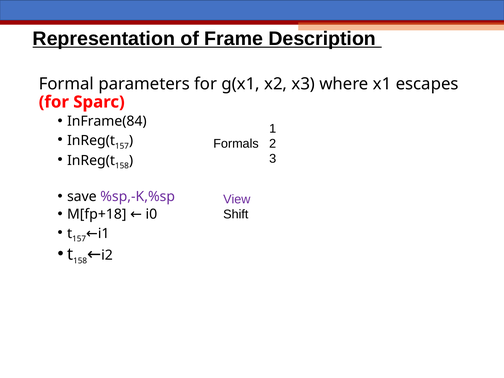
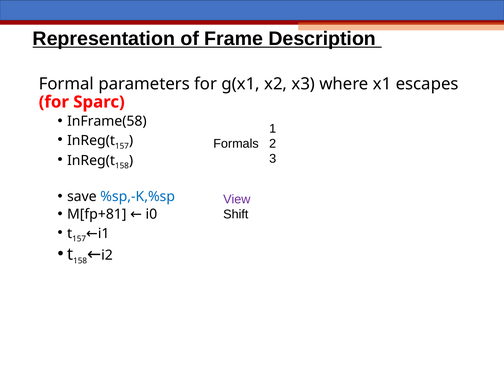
InFrame(84: InFrame(84 -> InFrame(58
%sp,-K,%sp colour: purple -> blue
M[fp+18: M[fp+18 -> M[fp+81
